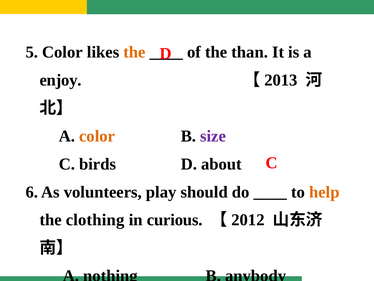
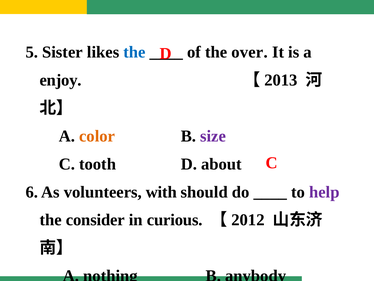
5 Color: Color -> Sister
the at (134, 52) colour: orange -> blue
than: than -> over
birds: birds -> tooth
play: play -> with
help colour: orange -> purple
clothing: clothing -> consider
